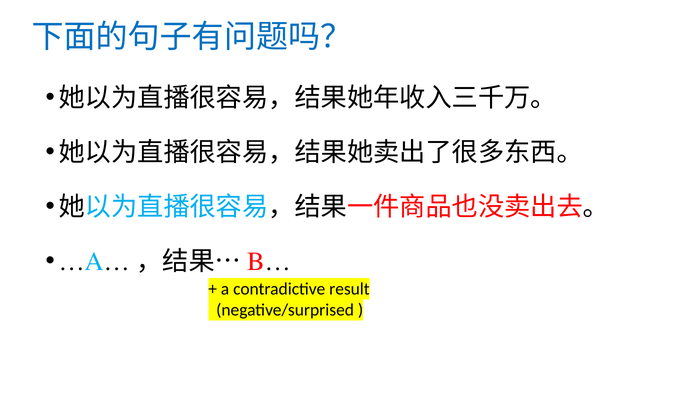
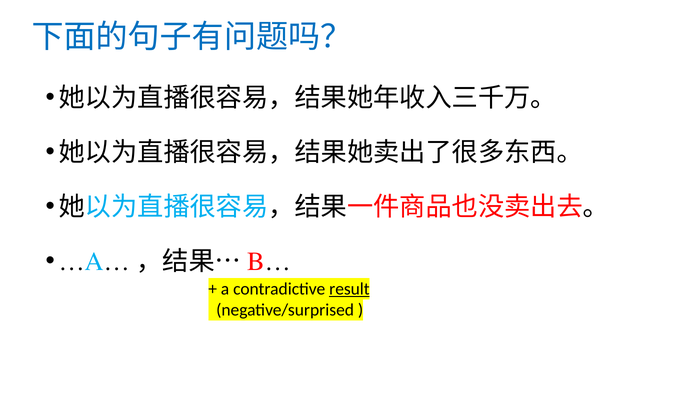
result underline: none -> present
